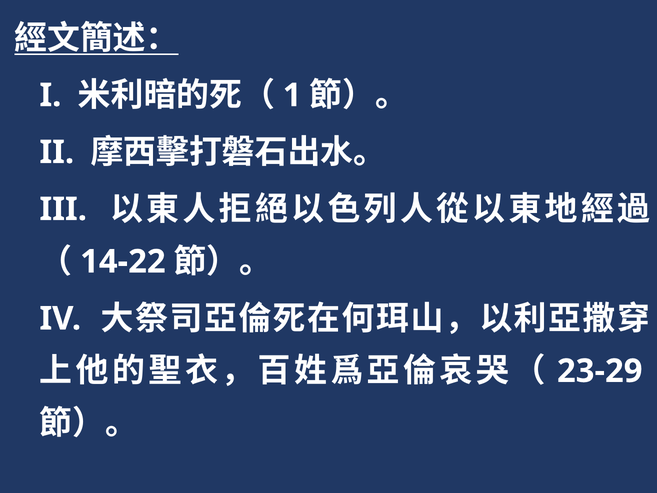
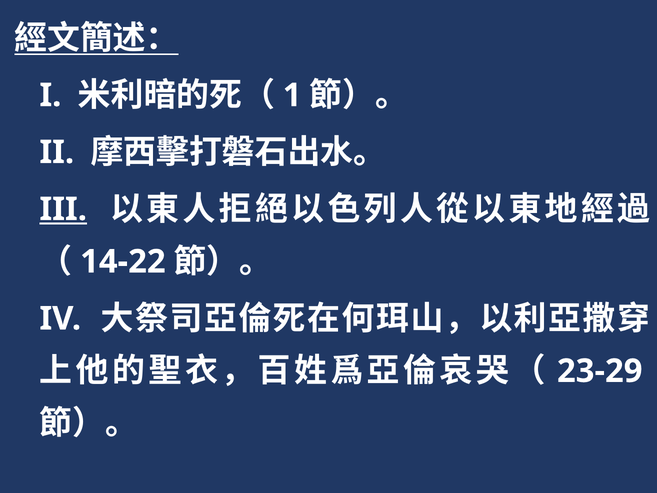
III underline: none -> present
